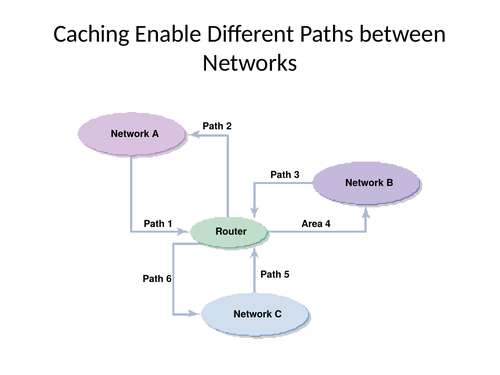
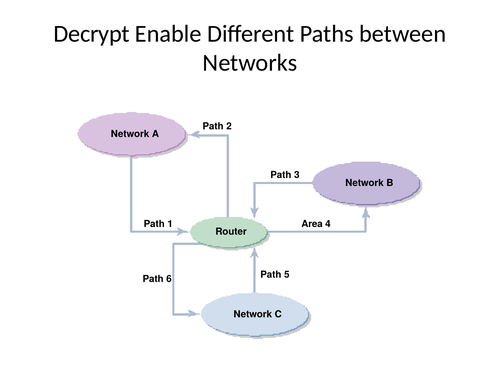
Caching: Caching -> Decrypt
